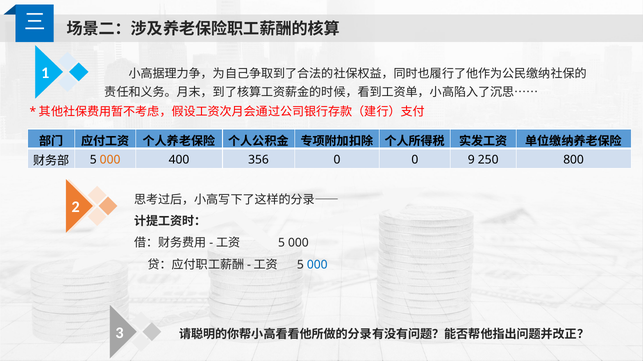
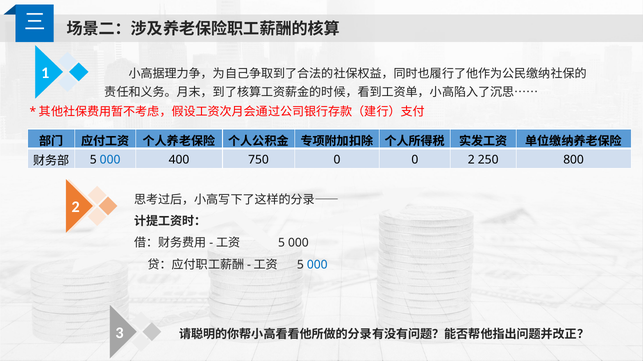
000 at (110, 160) colour: orange -> blue
356: 356 -> 750
0 9: 9 -> 2
